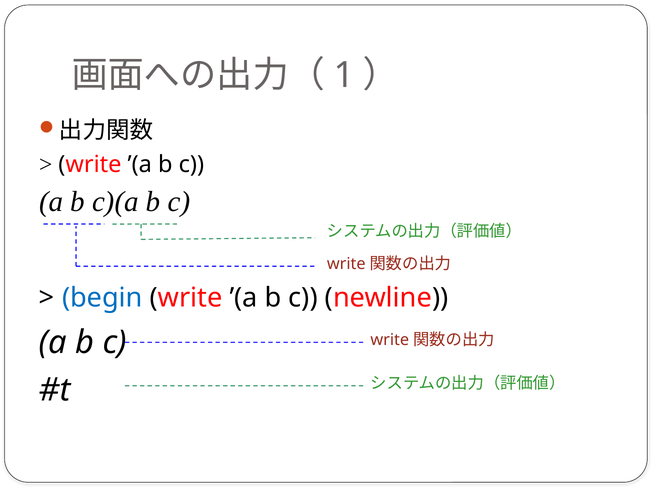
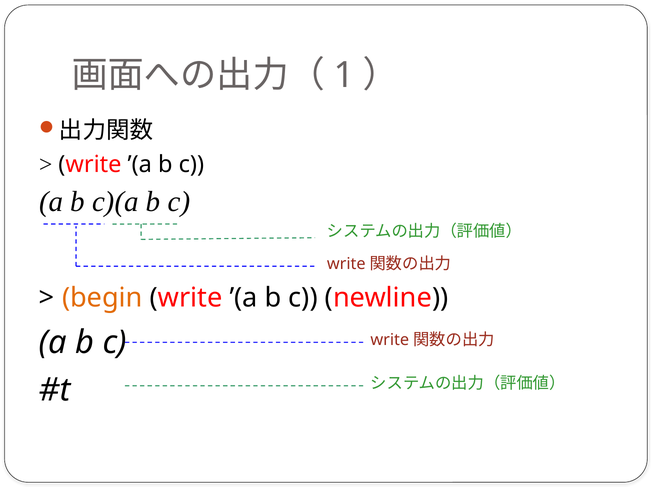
begin colour: blue -> orange
